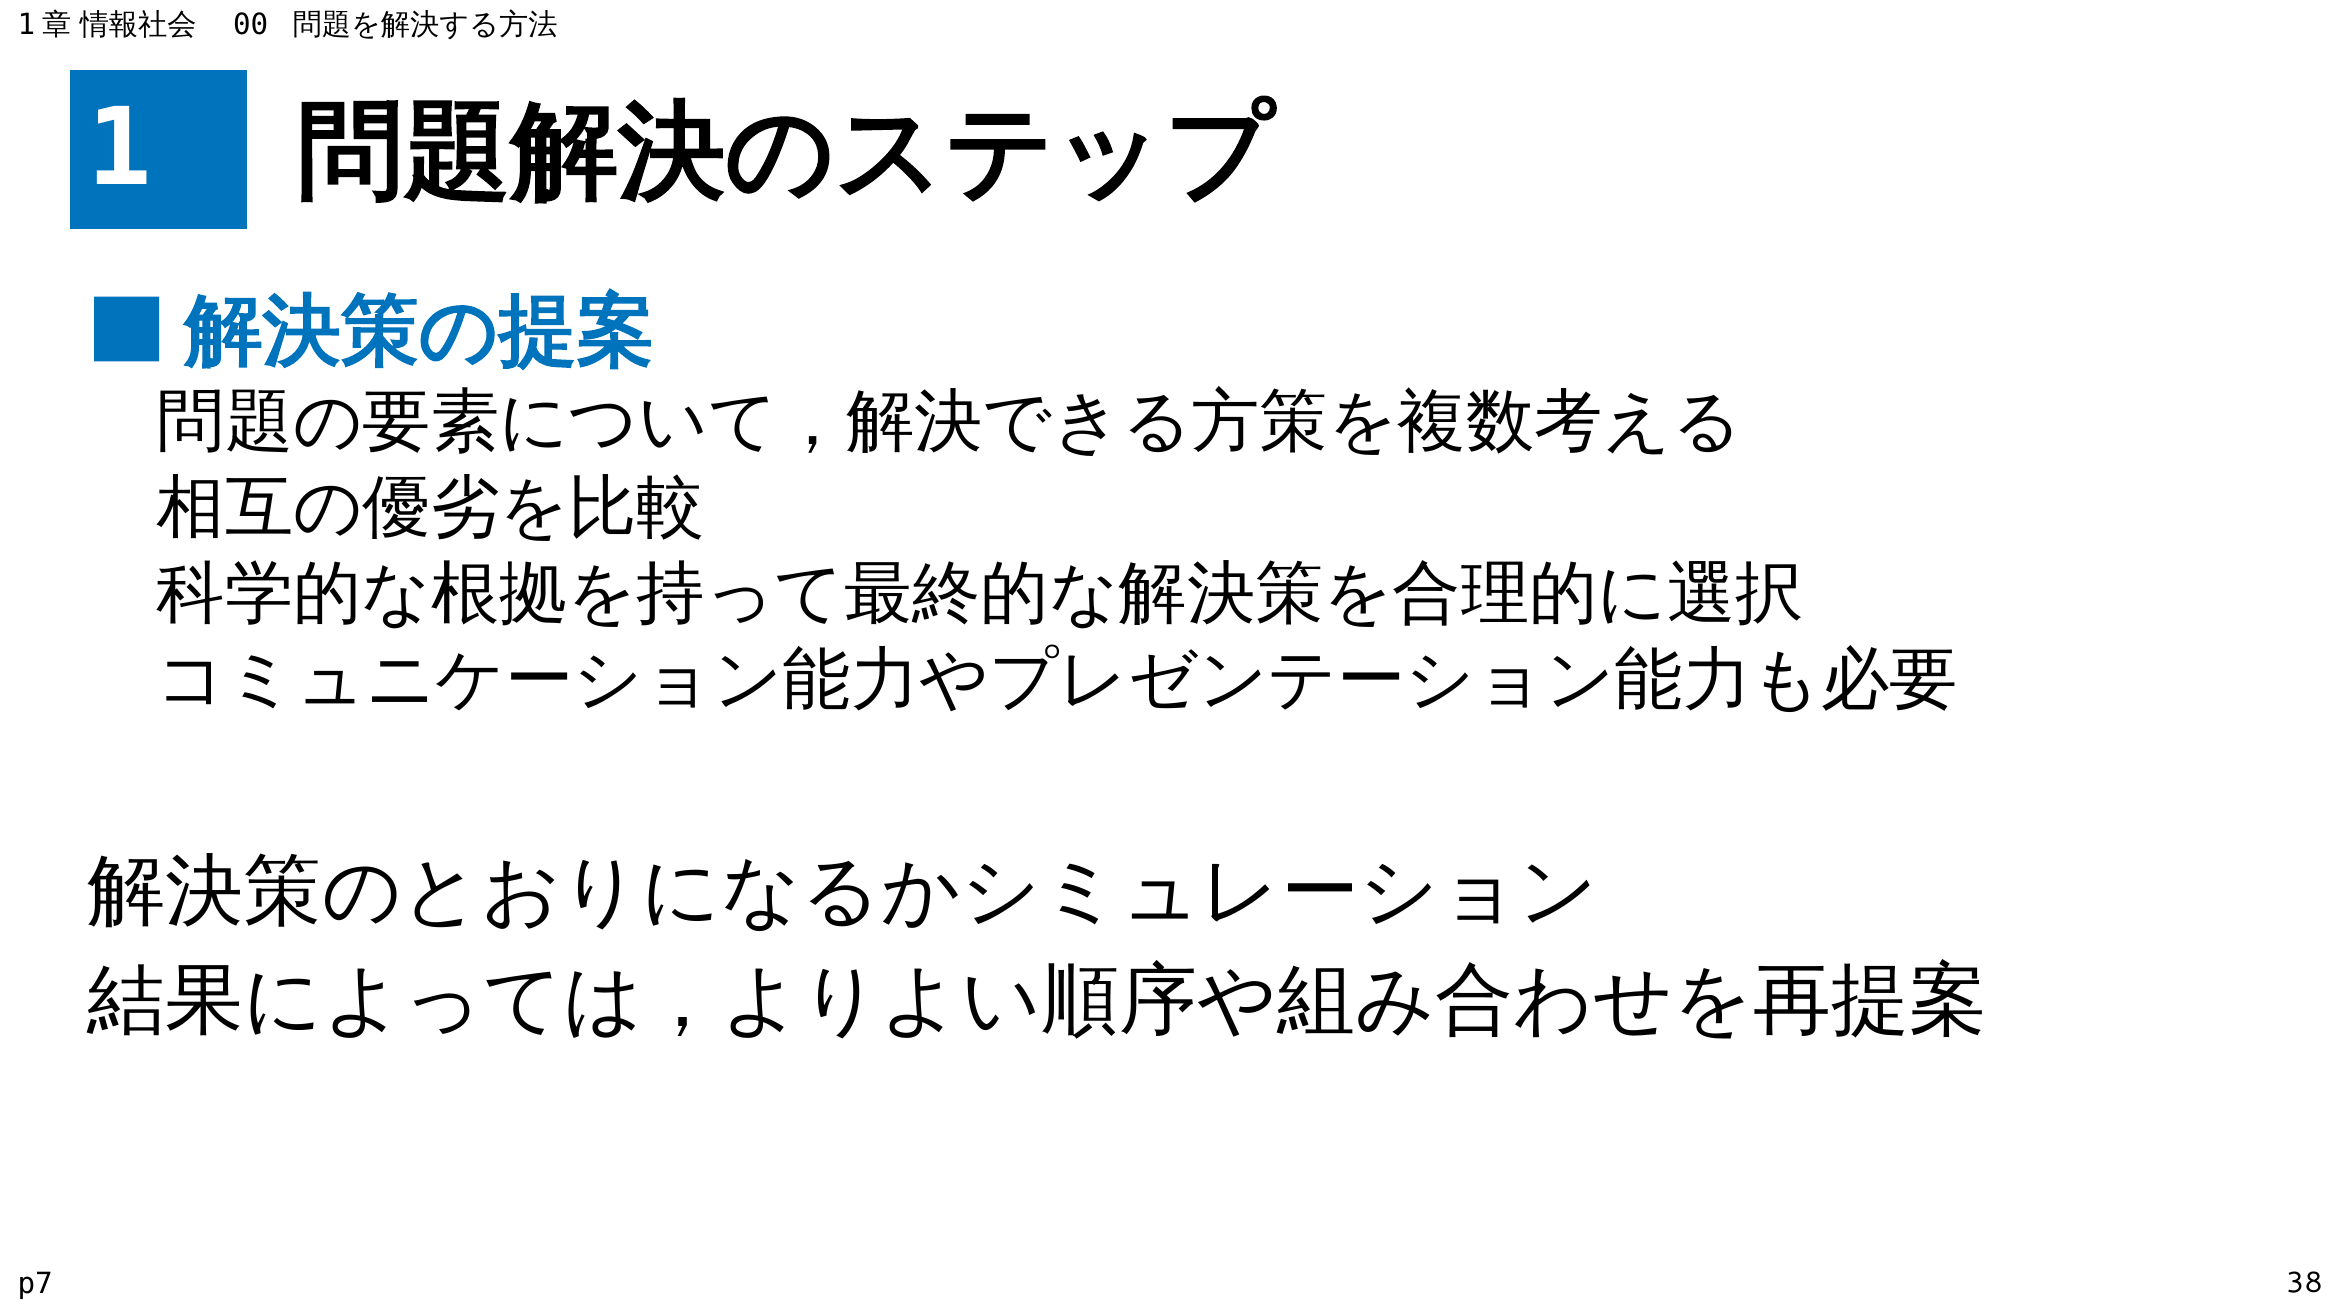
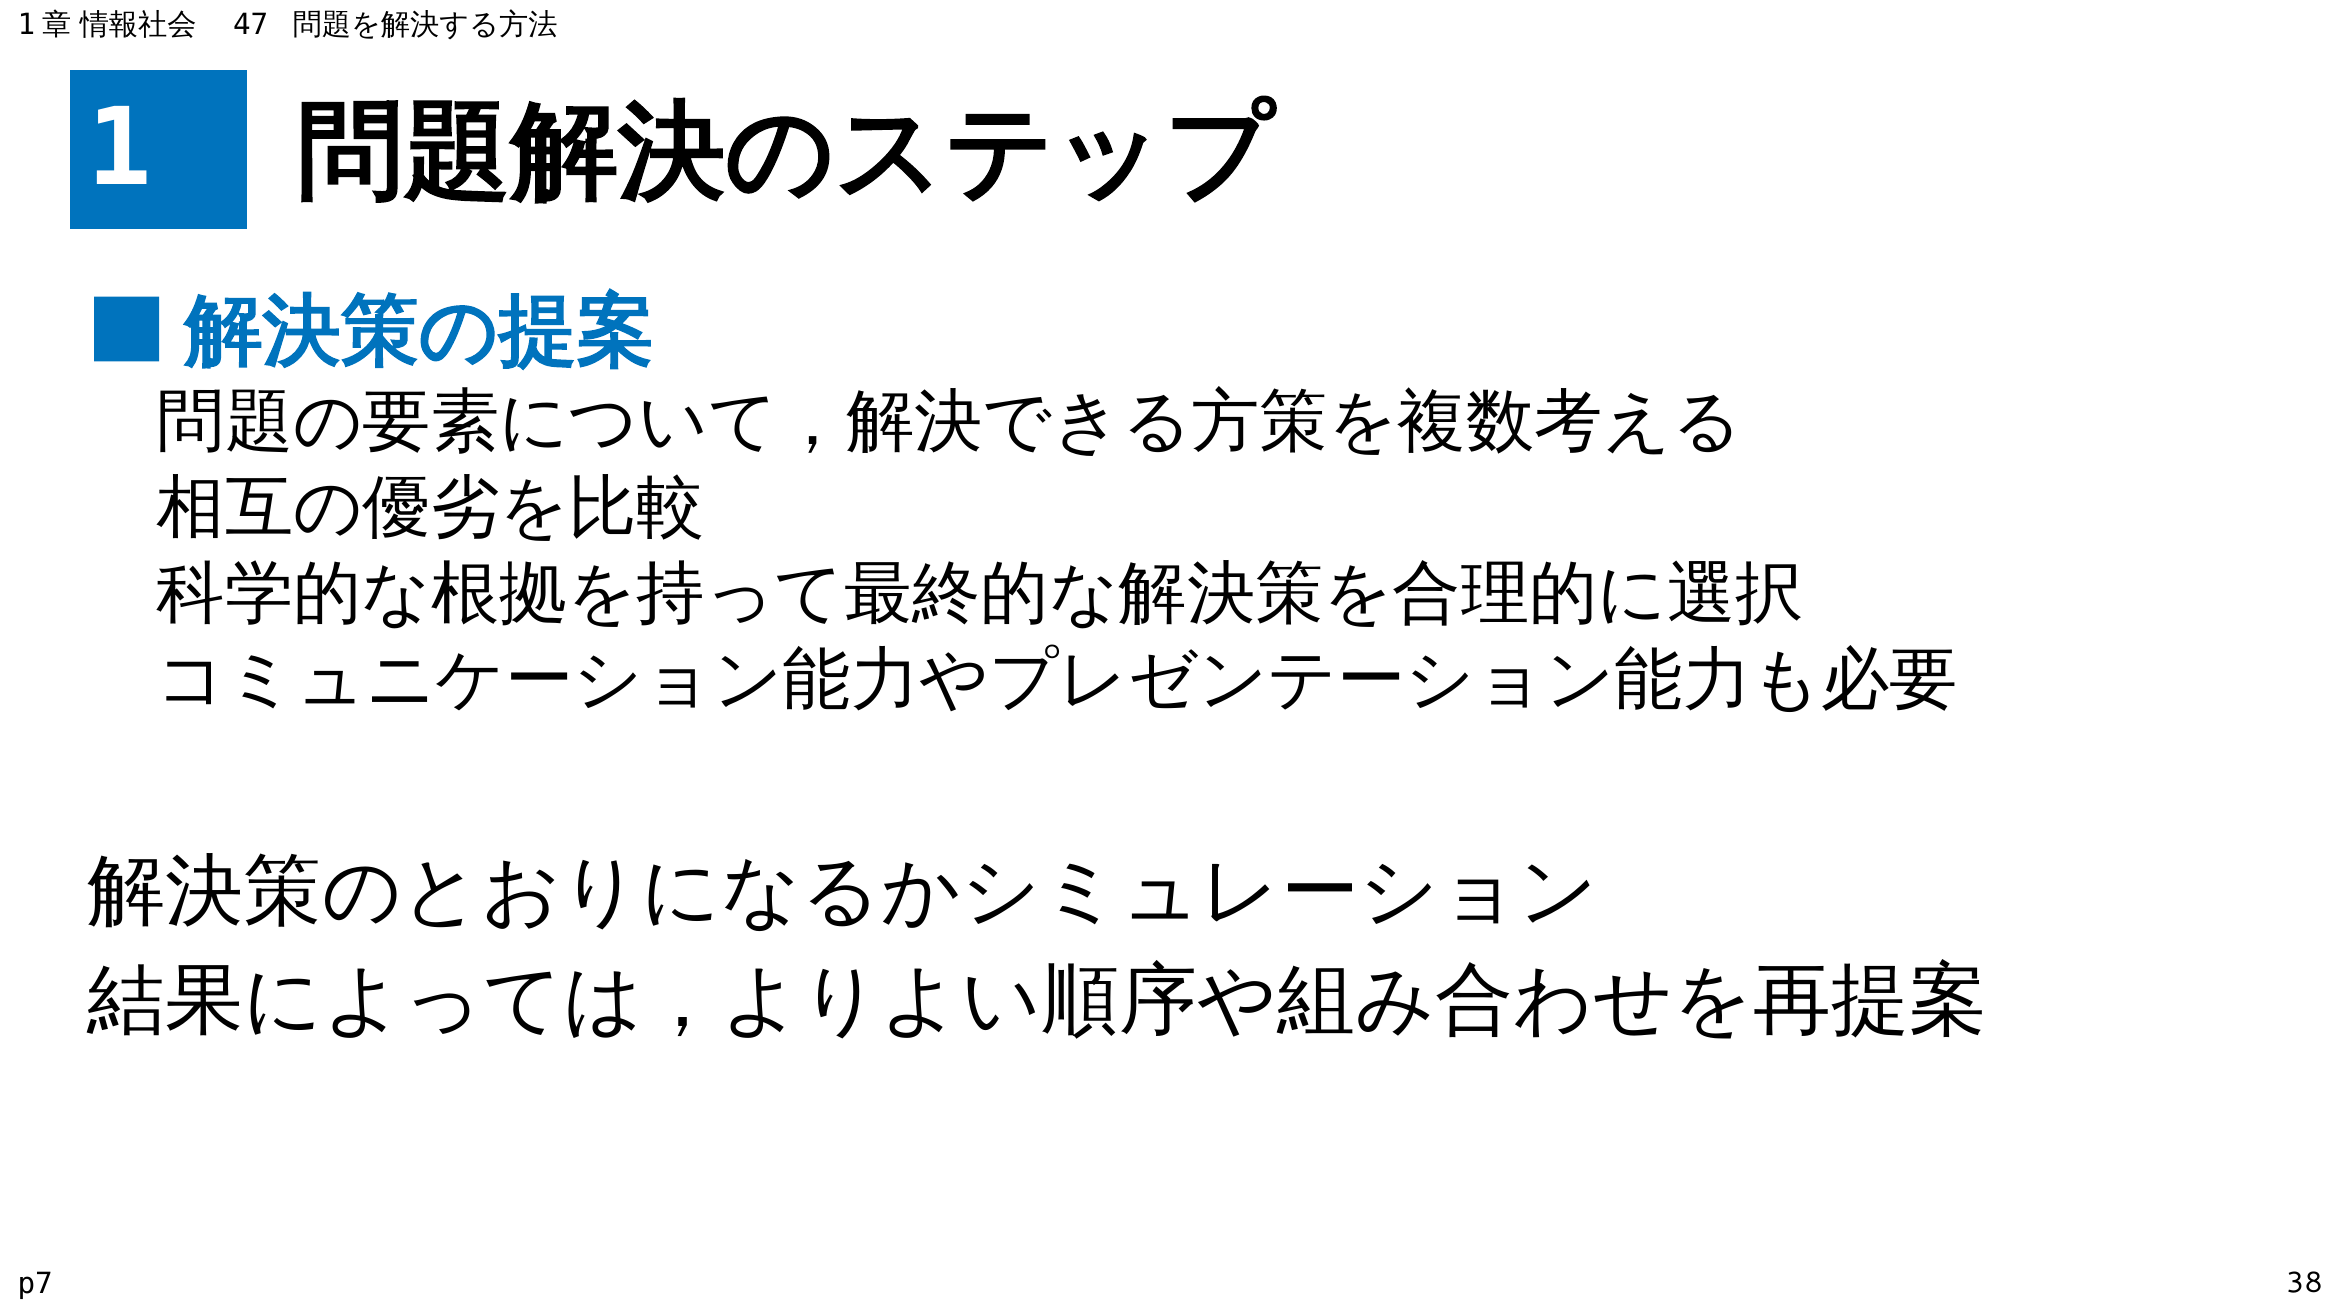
00: 00 -> 47
